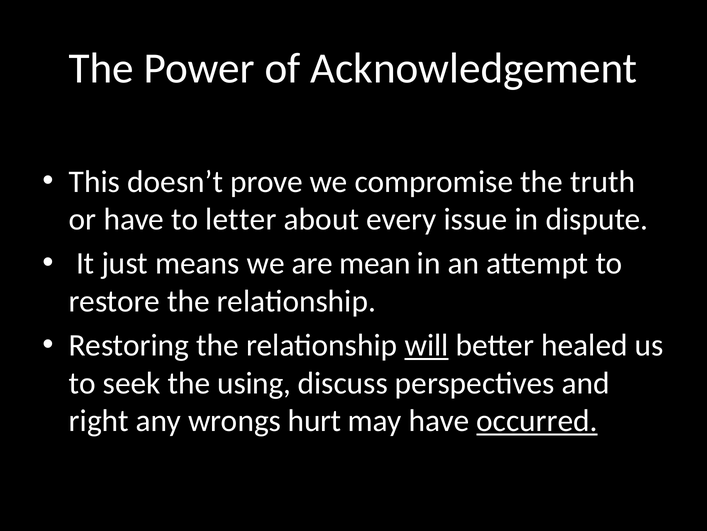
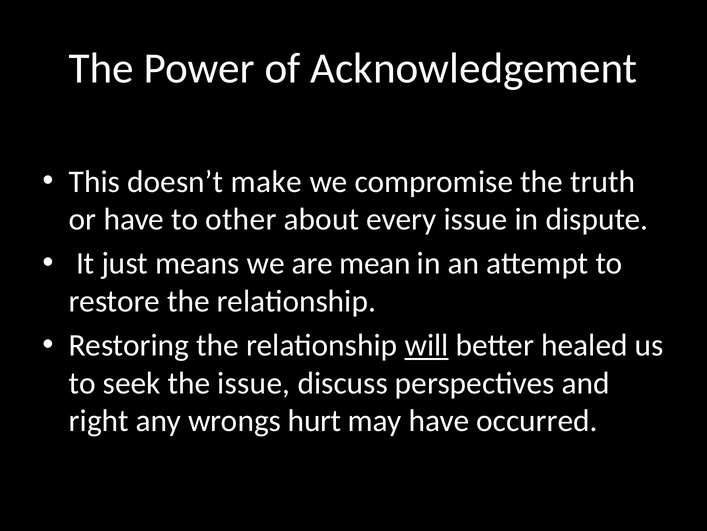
prove: prove -> make
letter: letter -> other
the using: using -> issue
occurred underline: present -> none
